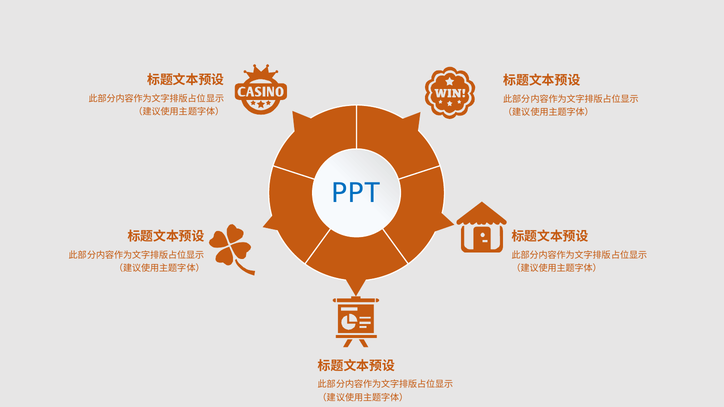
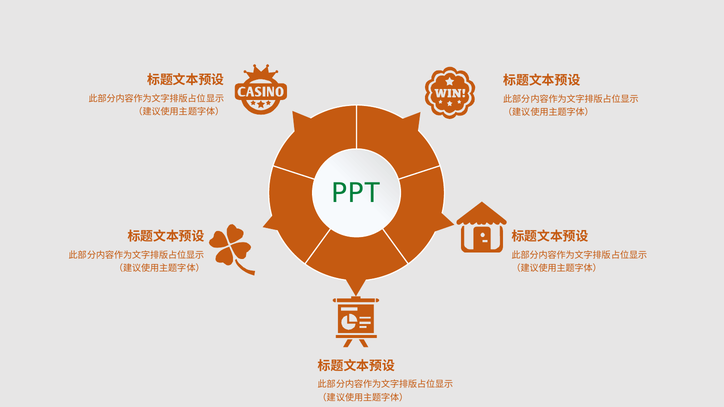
PPT colour: blue -> green
